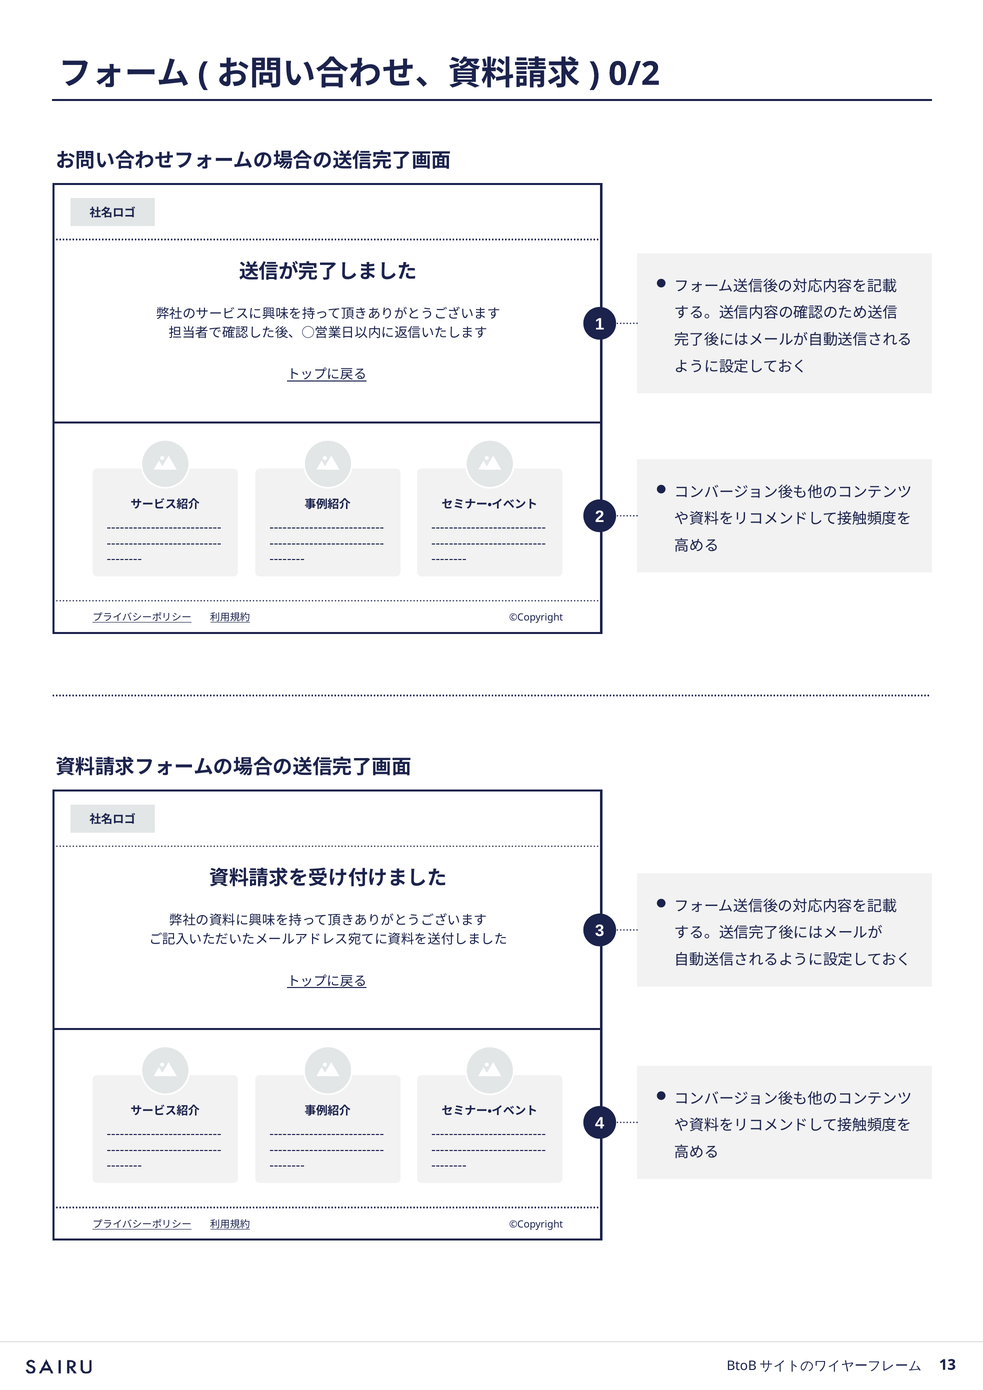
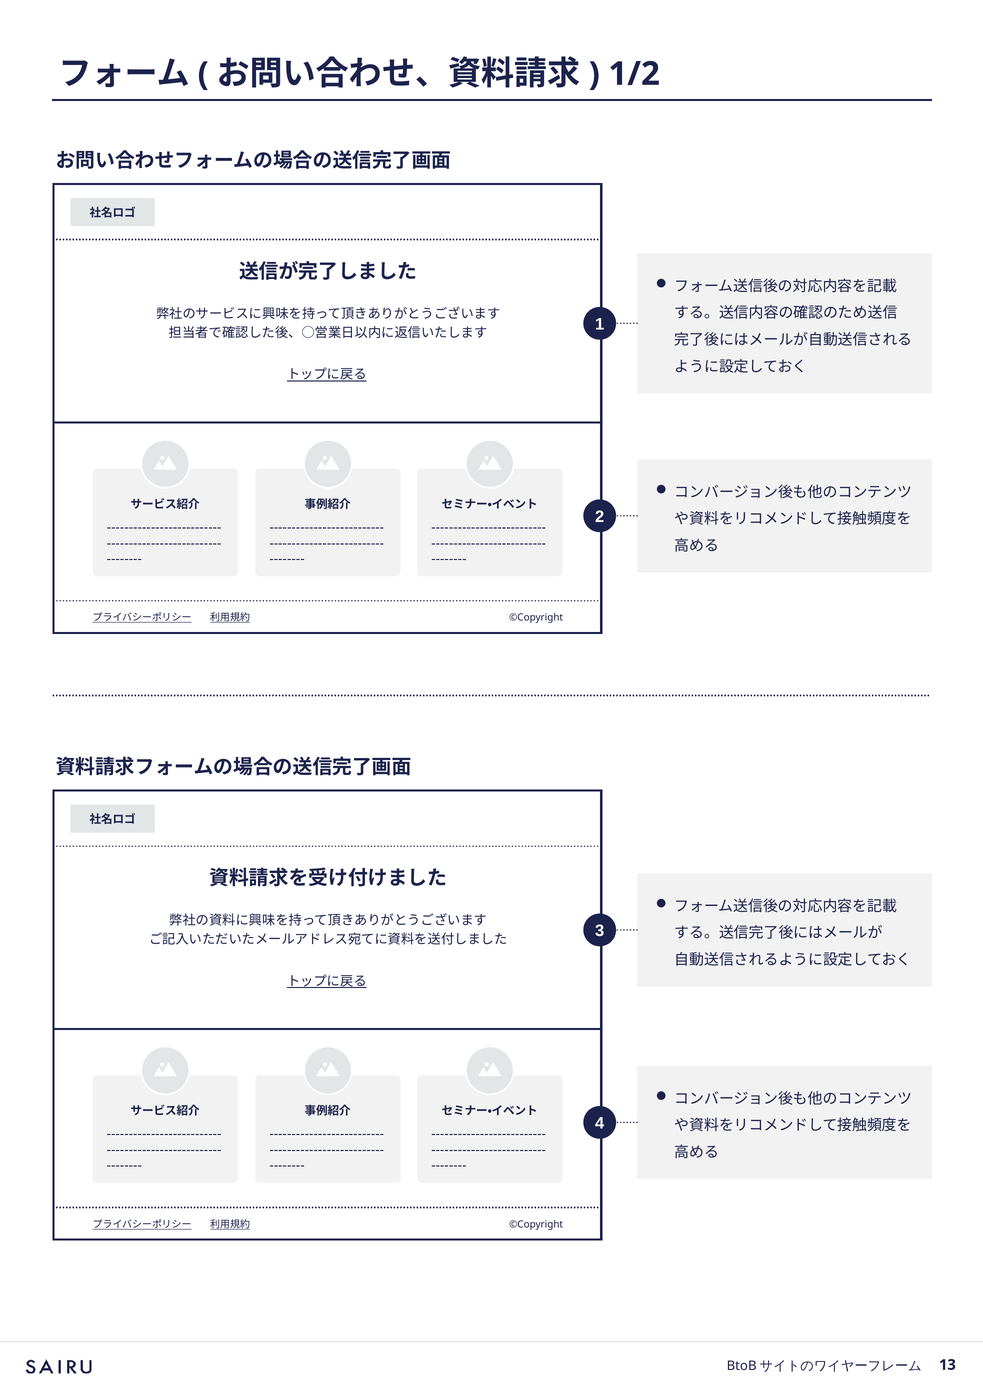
0/2: 0/2 -> 1/2
